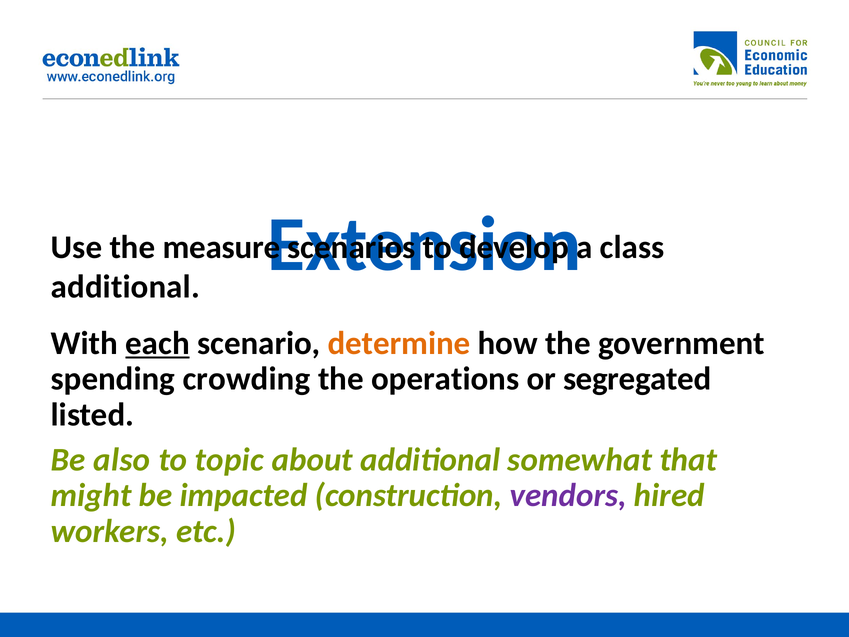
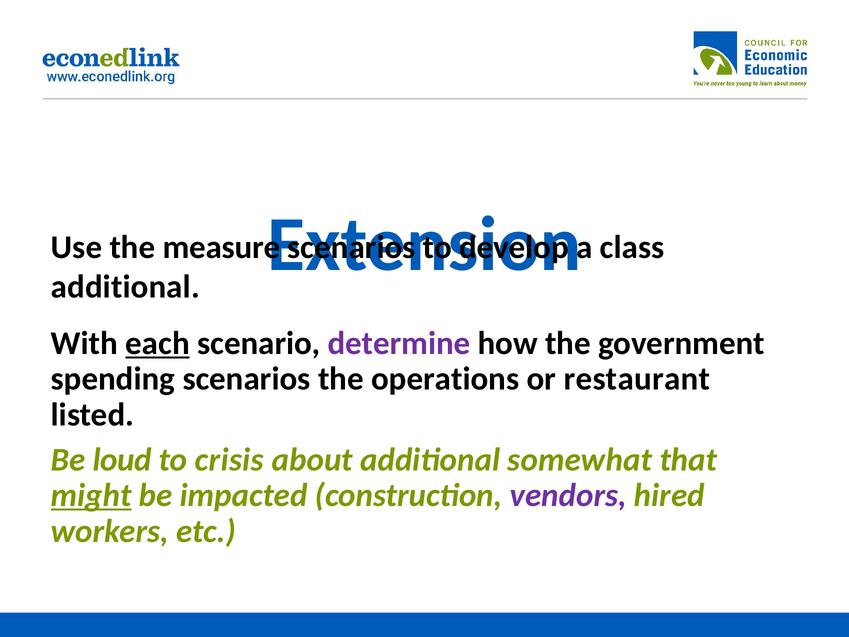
determine colour: orange -> purple
spending crowding: crowding -> scenarios
segregated: segregated -> restaurant
also: also -> loud
topic: topic -> crisis
might underline: none -> present
